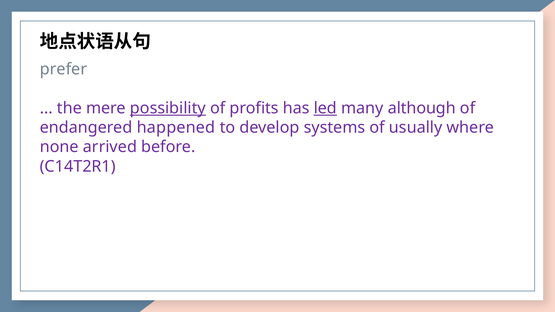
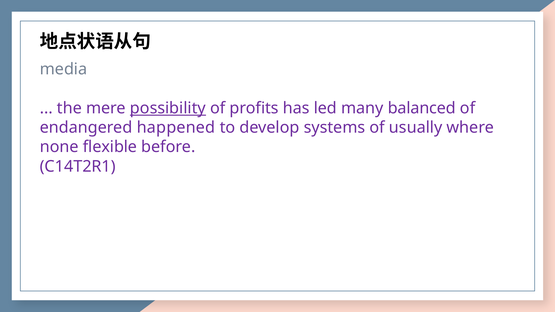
prefer: prefer -> media
led underline: present -> none
although: although -> balanced
arrived: arrived -> flexible
